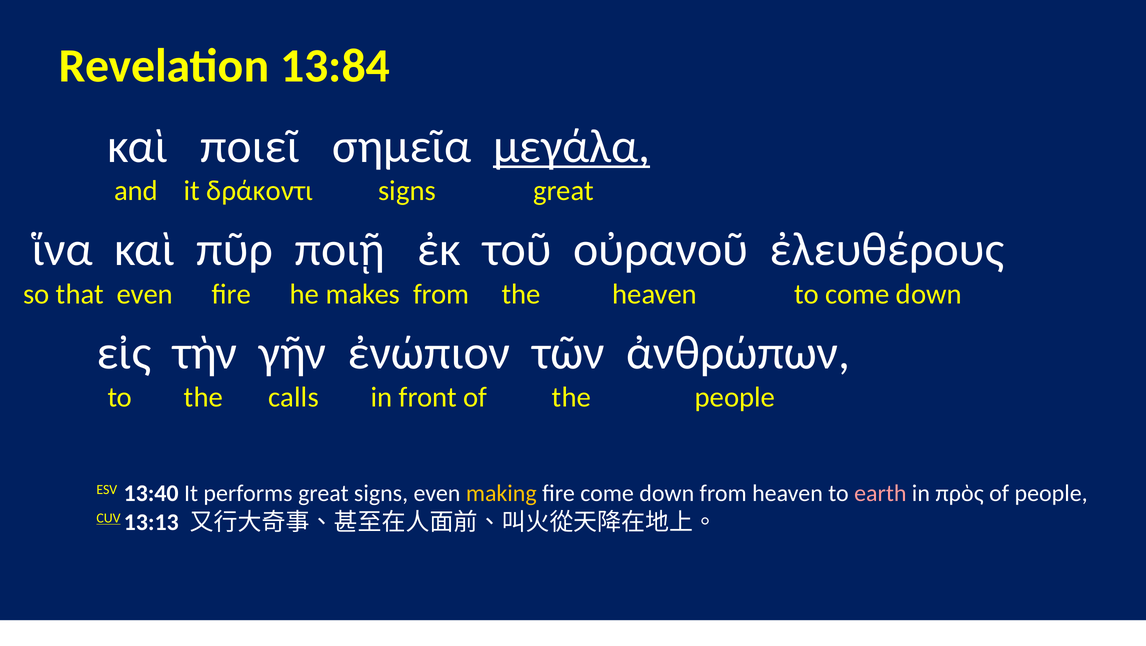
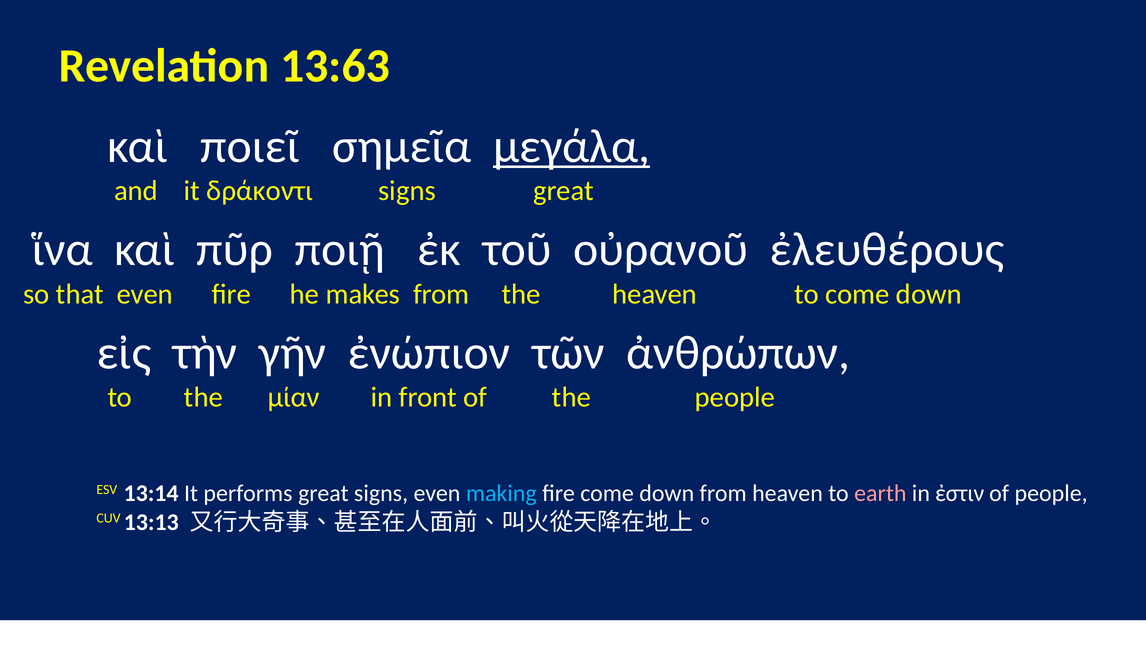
13:84: 13:84 -> 13:63
calls: calls -> μίαν
13:40: 13:40 -> 13:14
making colour: yellow -> light blue
πρὸς: πρὸς -> ἐστιν
CUV underline: present -> none
